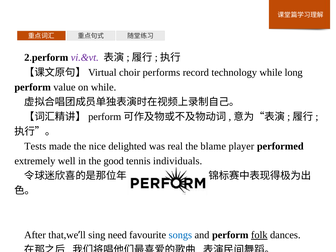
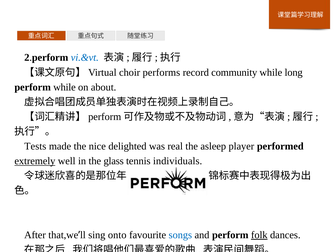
vi.&vt colour: purple -> blue
technology: technology -> community
perform value: value -> while
on while: while -> about
blame: blame -> asleep
extremely underline: none -> present
good: good -> glass
need: need -> onto
